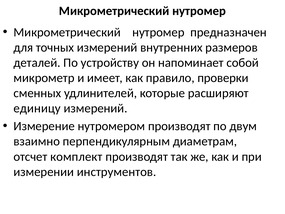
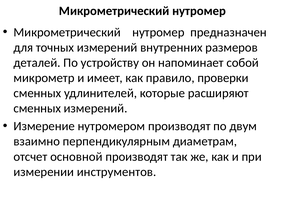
единицу at (37, 108): единицу -> сменных
комплект: комплект -> основной
